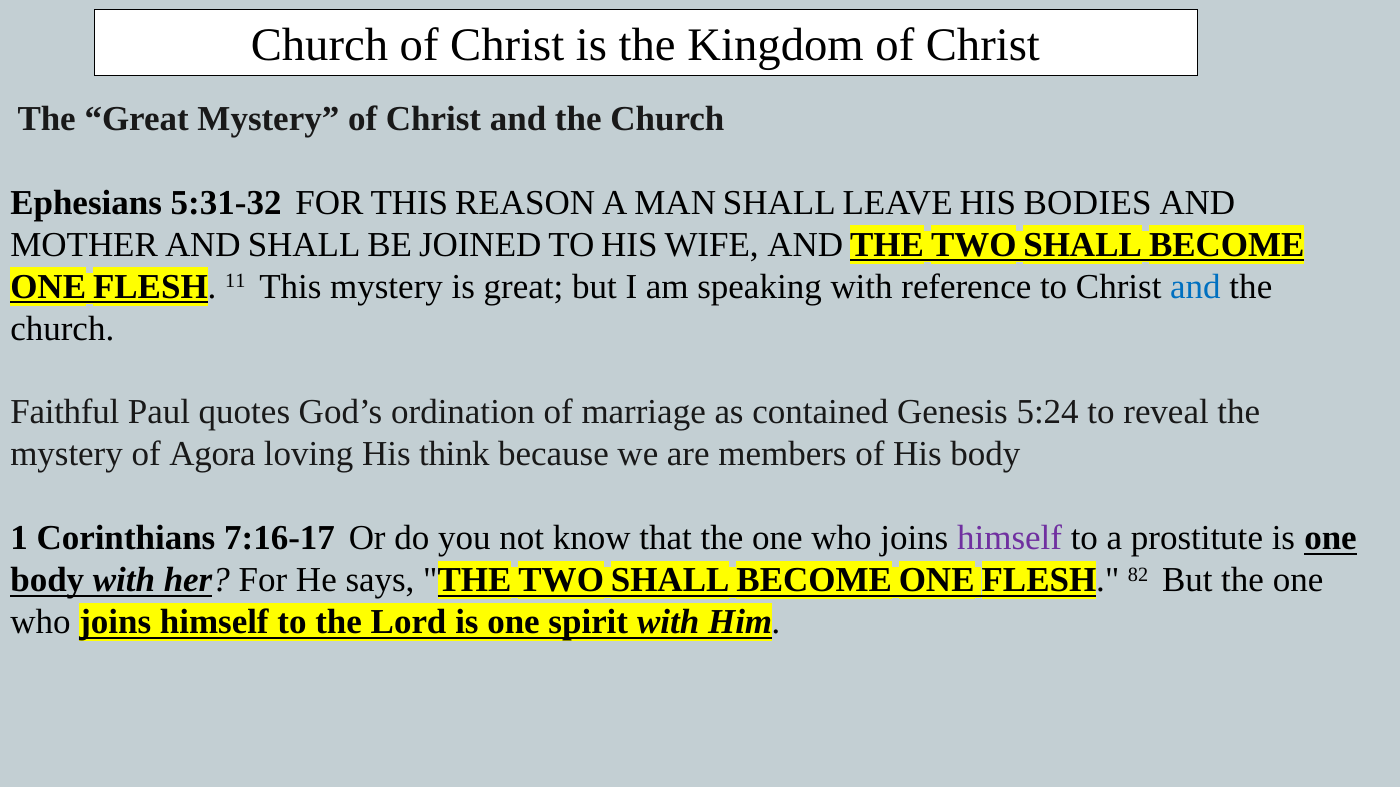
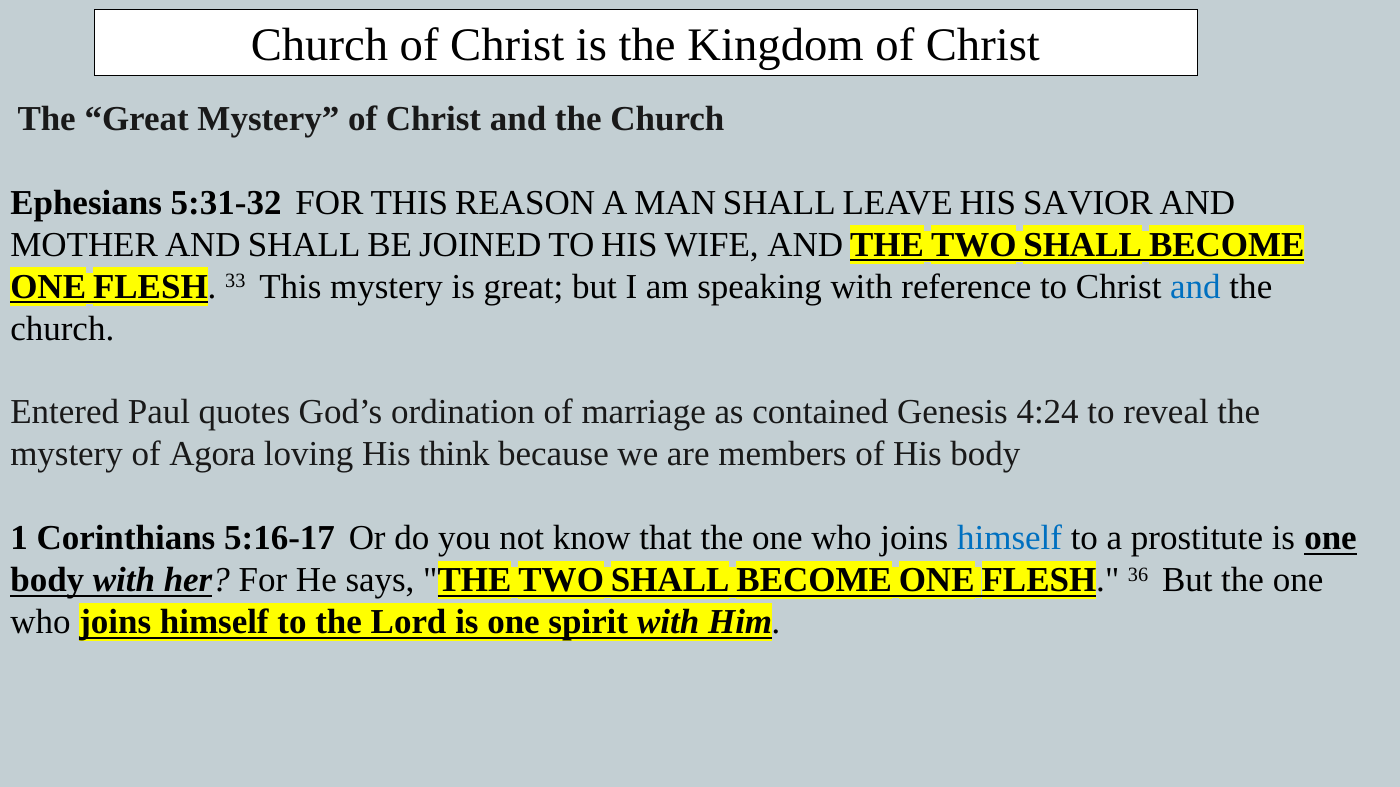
BODIES: BODIES -> SAVIOR
11: 11 -> 33
Faithful: Faithful -> Entered
5:24: 5:24 -> 4:24
7:16-17: 7:16-17 -> 5:16-17
himself at (1010, 539) colour: purple -> blue
82: 82 -> 36
